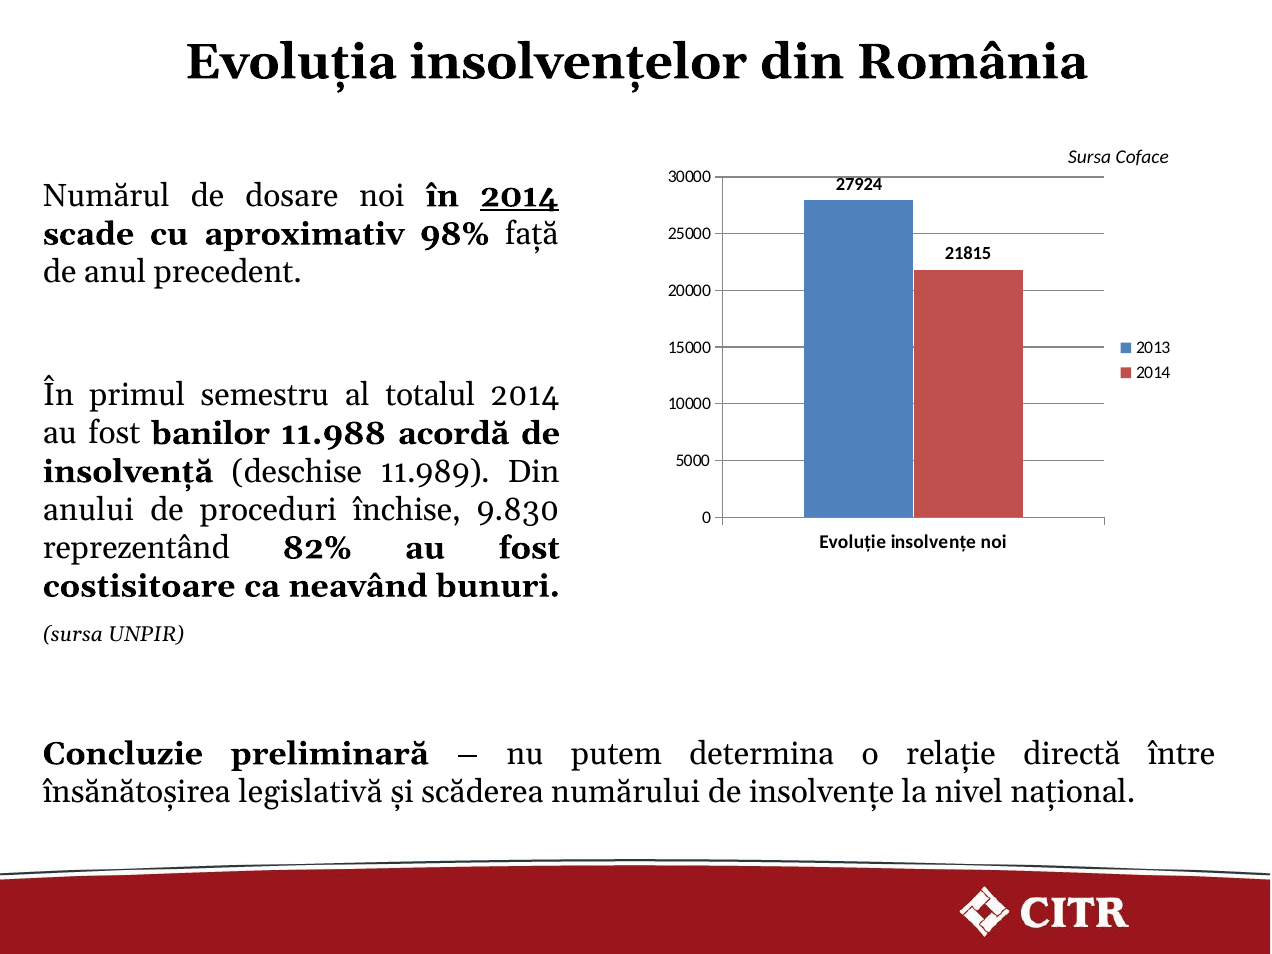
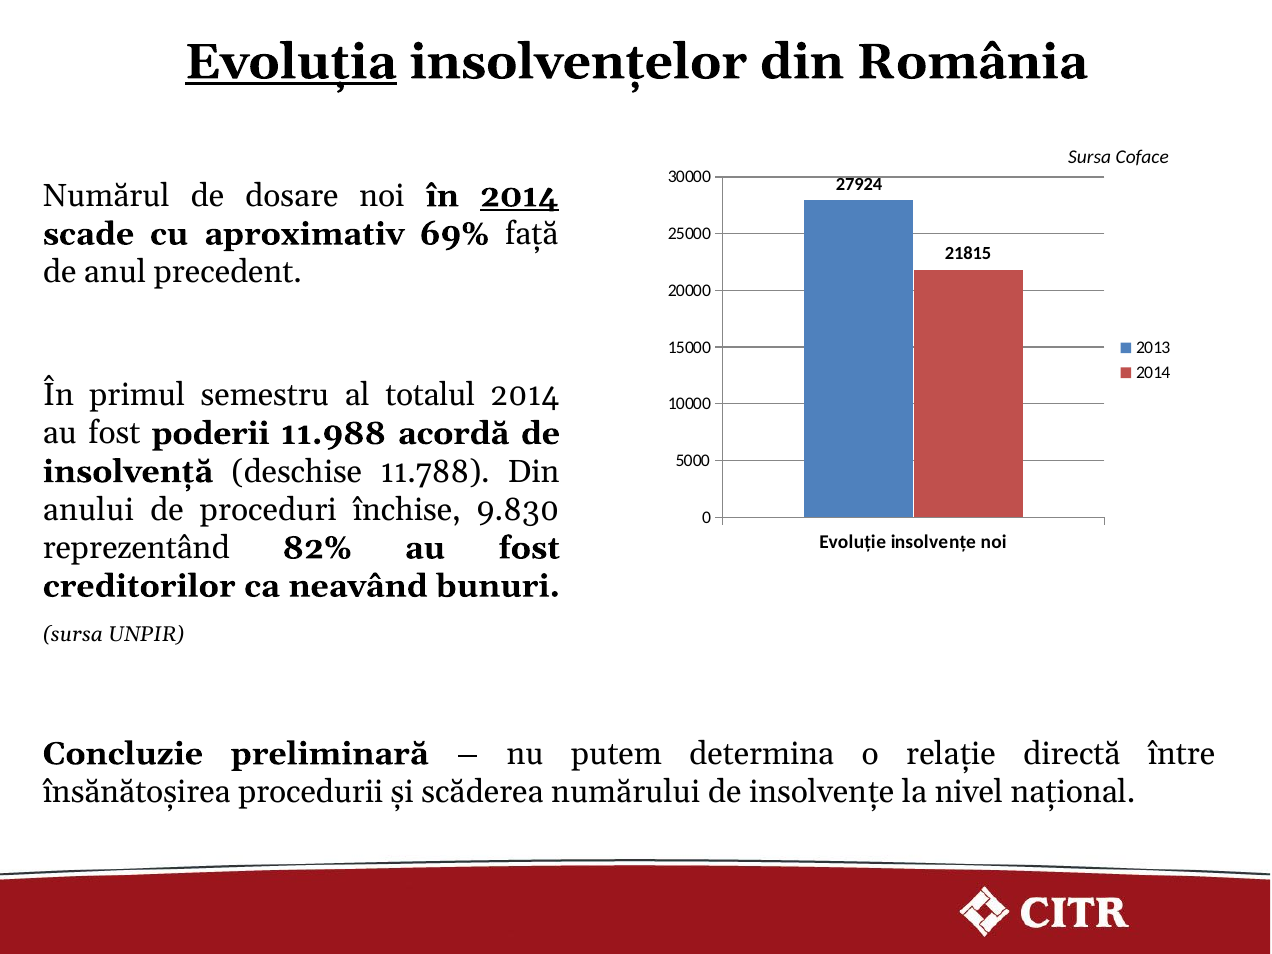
Evoluția underline: none -> present
98%: 98% -> 69%
banilor: banilor -> poderii
11.989: 11.989 -> 11.788
costisitoare: costisitoare -> creditorilor
legislativă: legislativă -> procedurii
